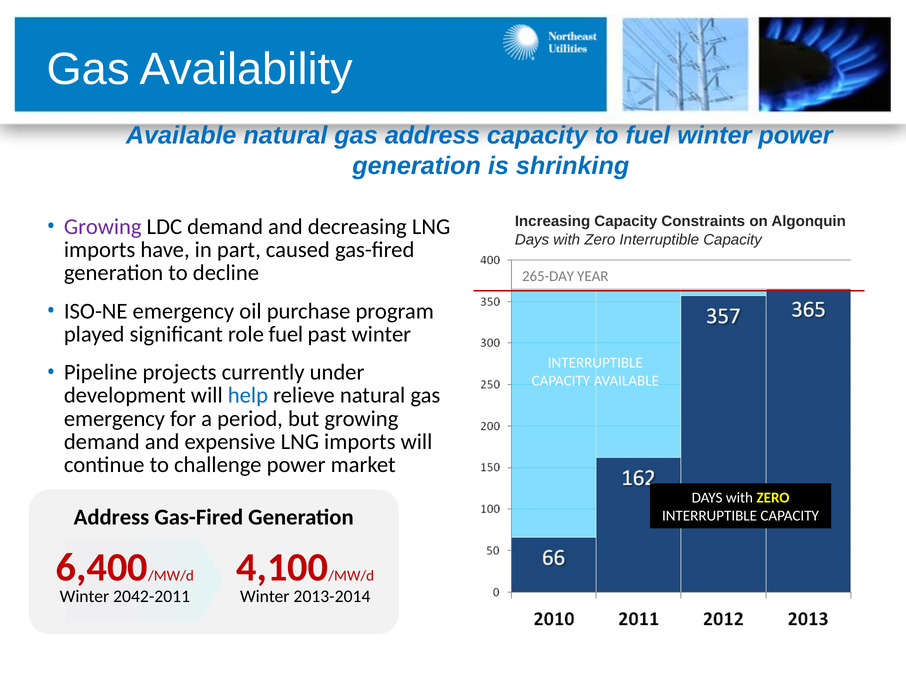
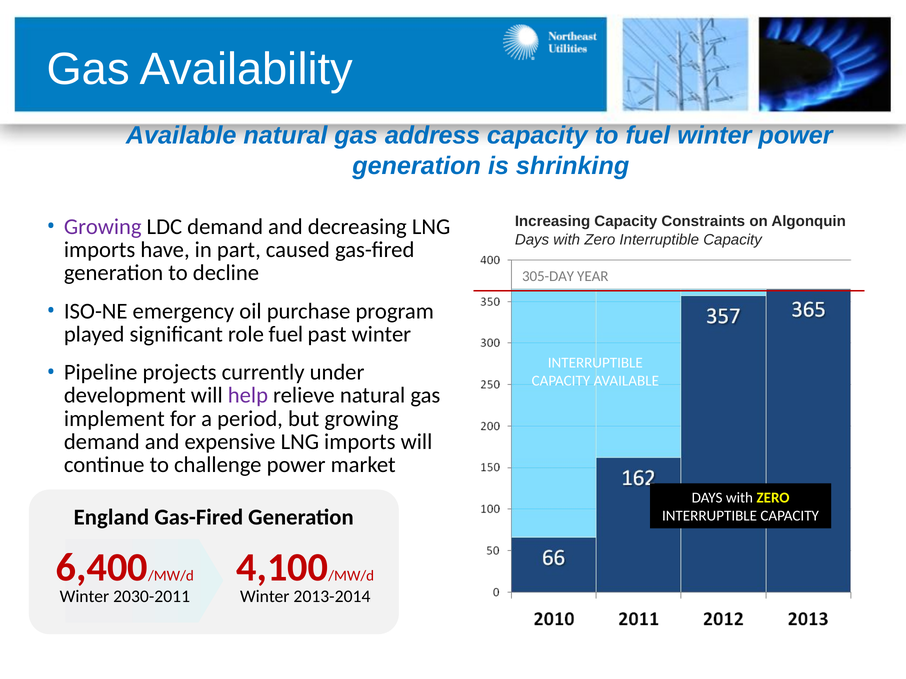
265-DAY: 265-DAY -> 305-DAY
help colour: blue -> purple
emergency at (114, 419): emergency -> implement
Address at (111, 517): Address -> England
2042-2011: 2042-2011 -> 2030-2011
